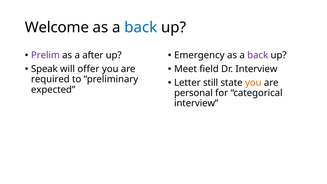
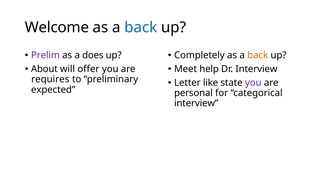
after: after -> does
Emergency: Emergency -> Completely
back at (258, 55) colour: purple -> orange
Speak: Speak -> About
field: field -> help
required: required -> requires
still: still -> like
you at (253, 83) colour: orange -> purple
